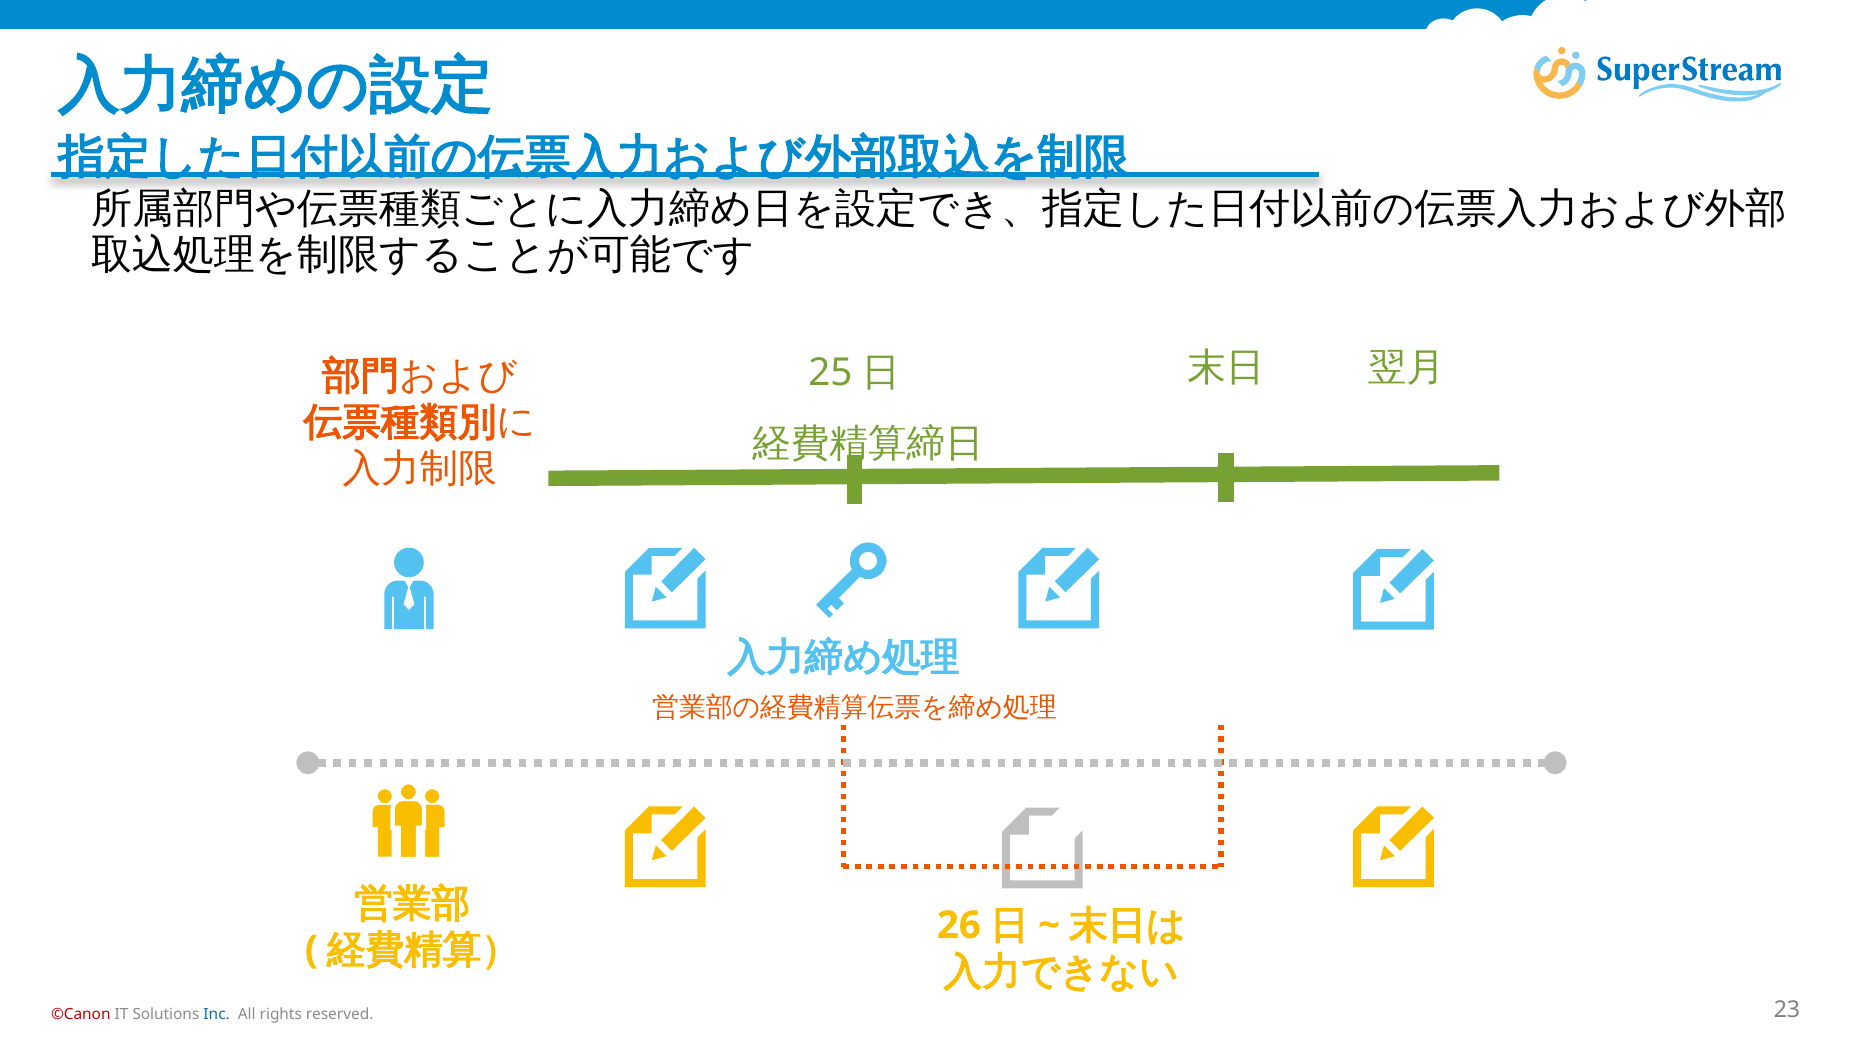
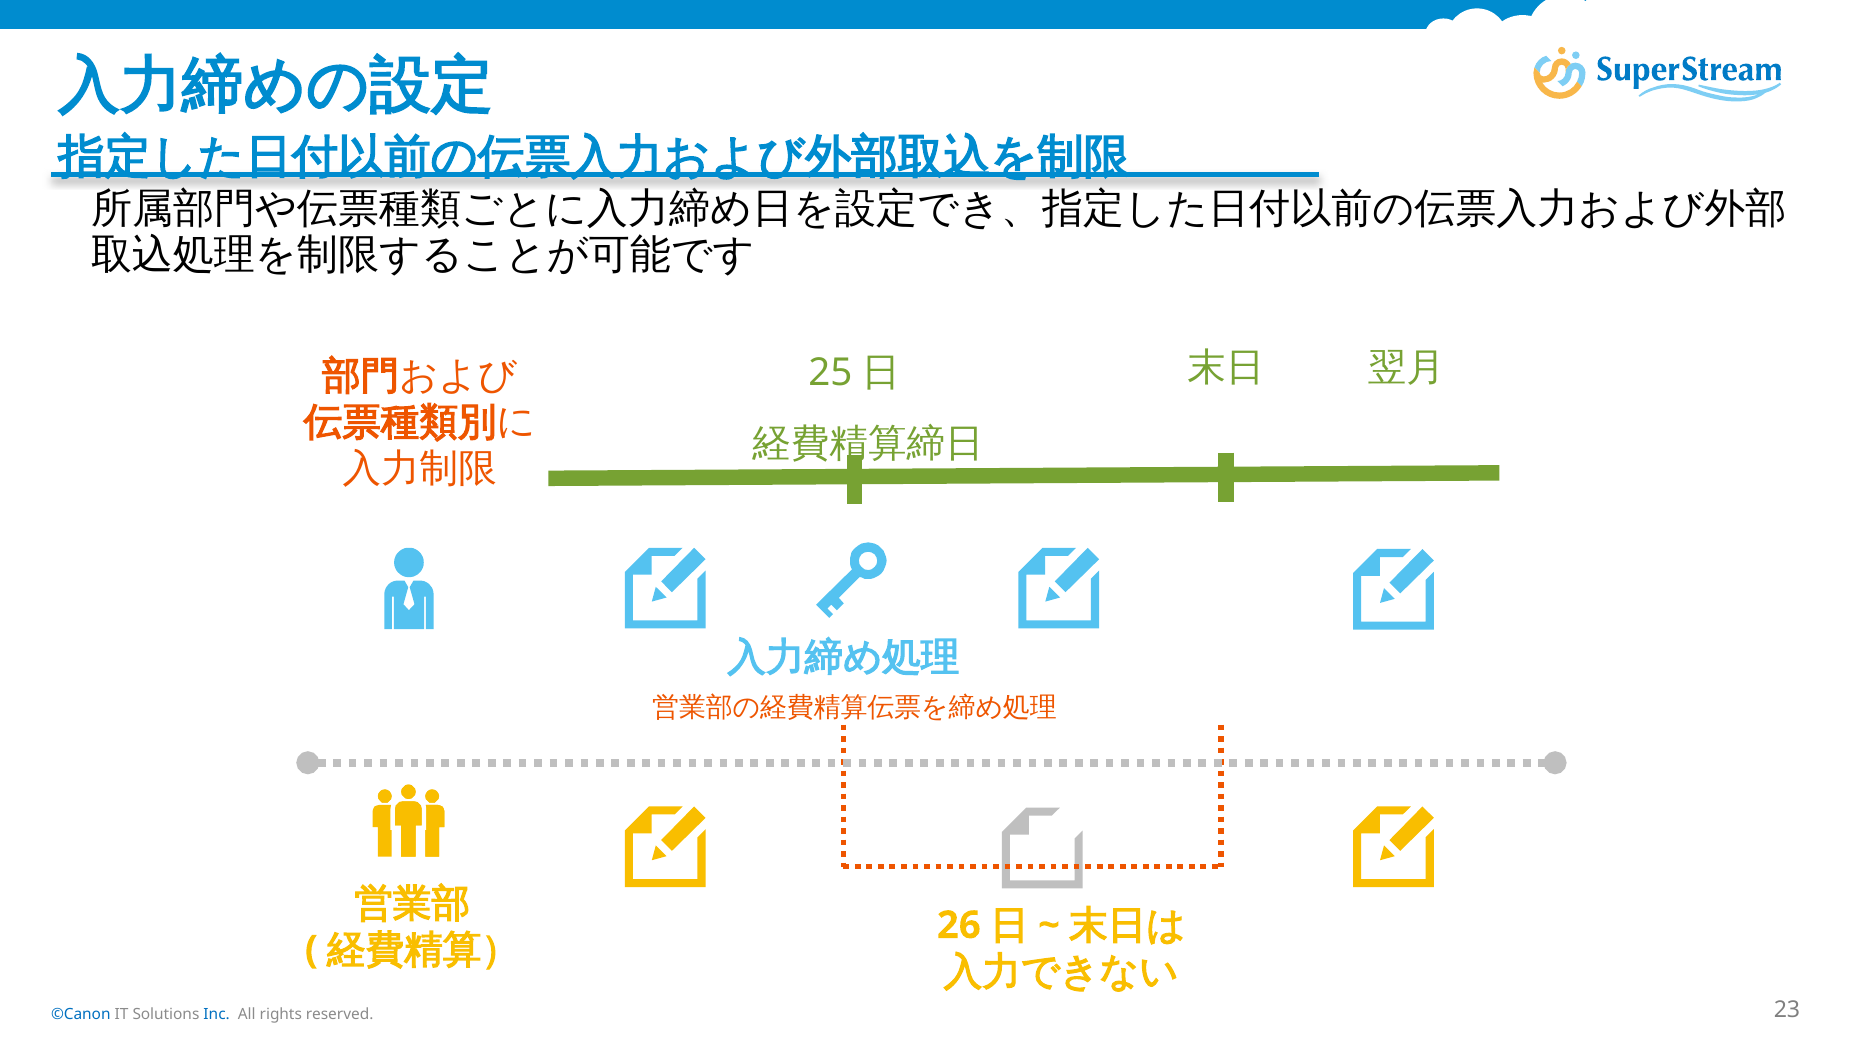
©Canon colour: red -> blue
